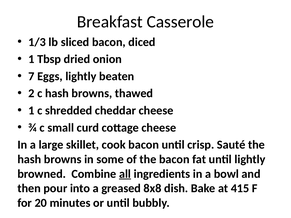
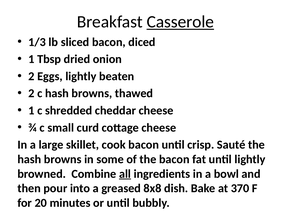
Casserole underline: none -> present
7 at (31, 76): 7 -> 2
415: 415 -> 370
